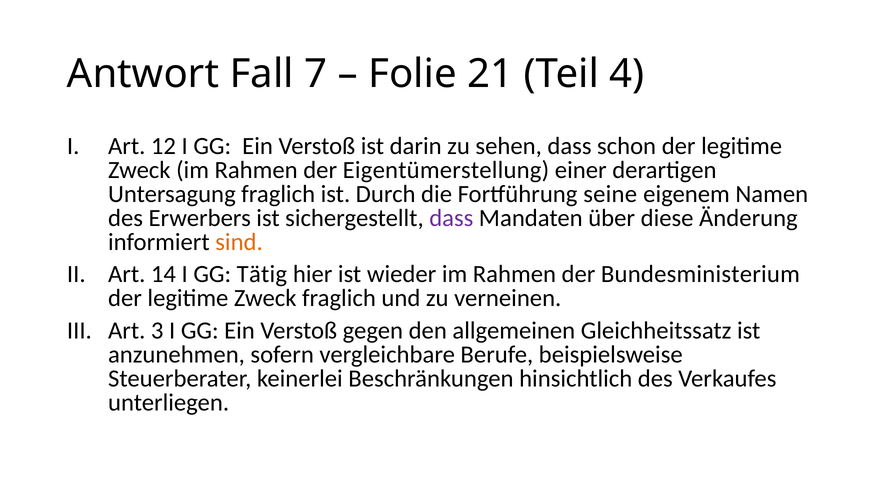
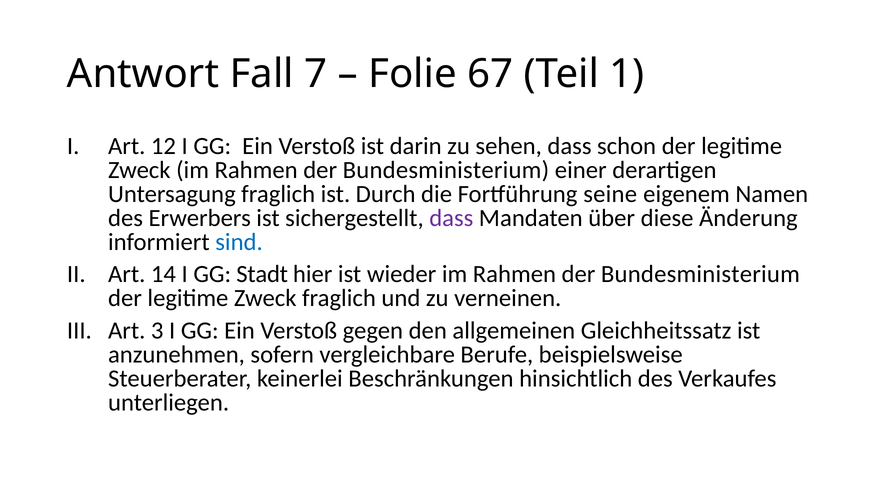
21: 21 -> 67
4: 4 -> 1
Eigentümerstellung at (446, 170): Eigentümerstellung -> Bundesministerium
sind colour: orange -> blue
Tätig: Tätig -> Stadt
